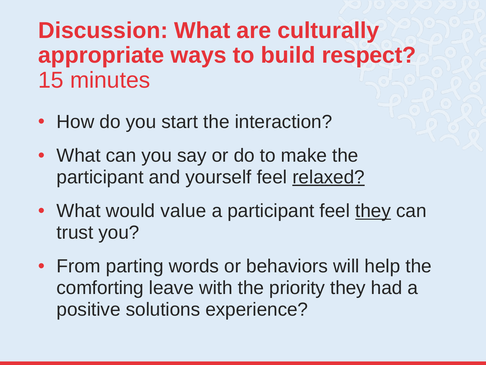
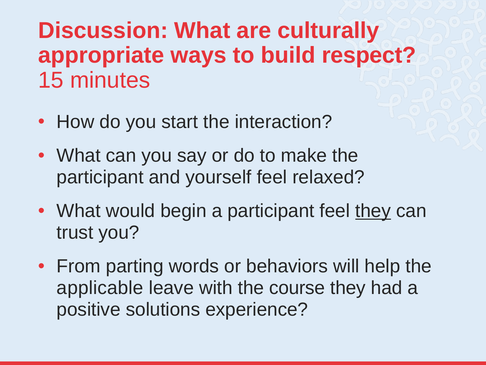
relaxed underline: present -> none
value: value -> begin
comforting: comforting -> applicable
priority: priority -> course
